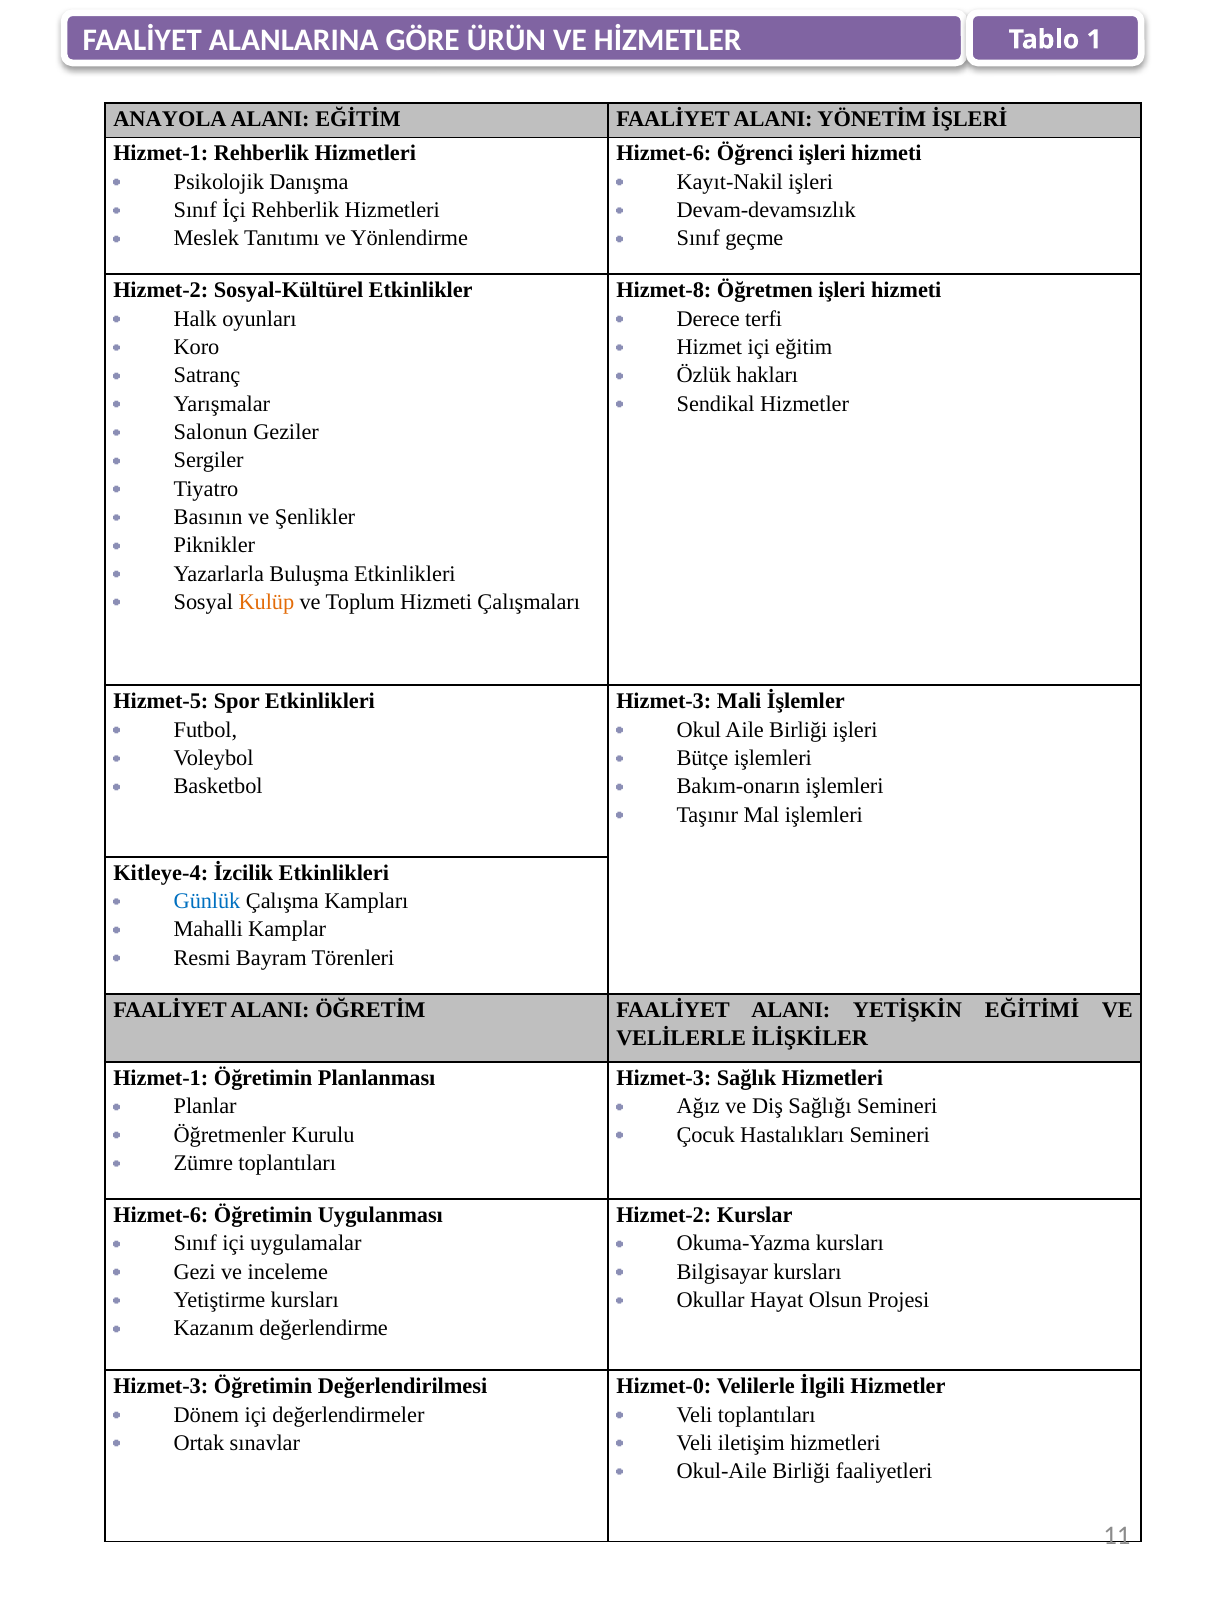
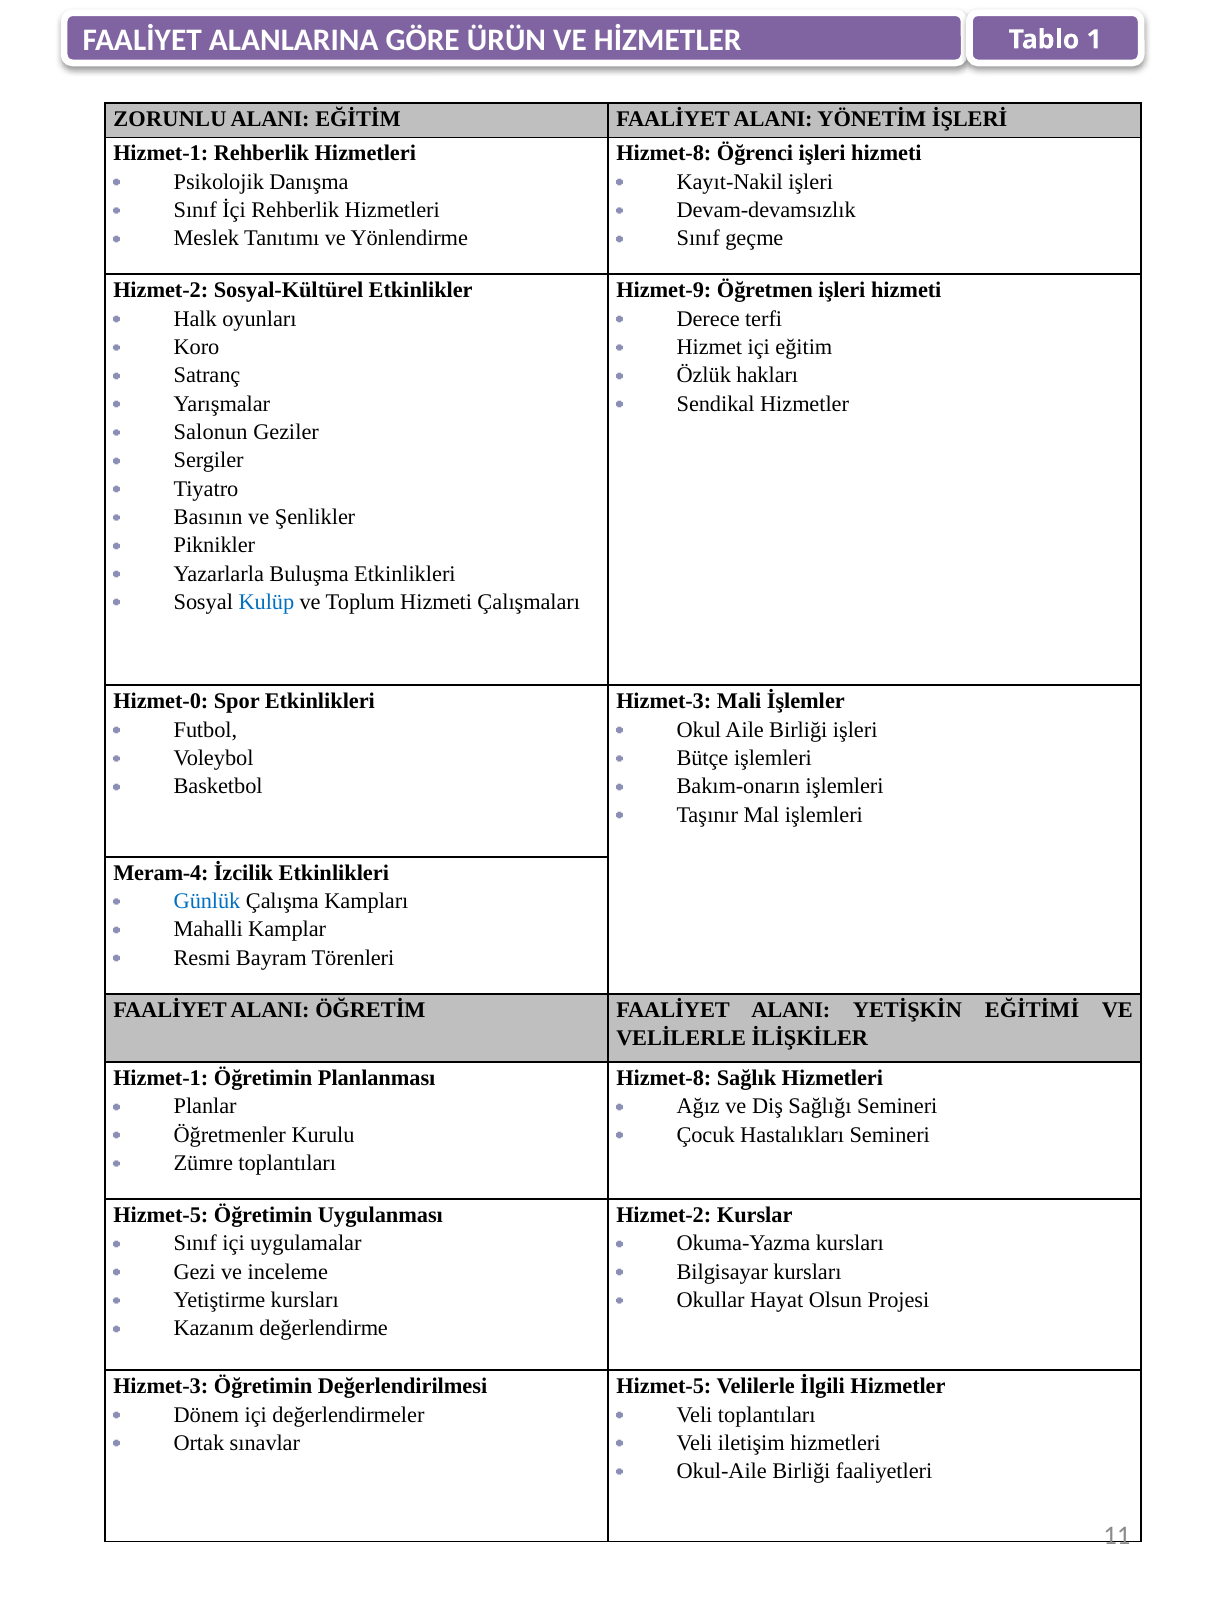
ANAYOLA: ANAYOLA -> ZORUNLU
Hizmet-6 at (664, 154): Hizmet-6 -> Hizmet-8
Hizmet-8: Hizmet-8 -> Hizmet-9
Kulüp colour: orange -> blue
Hizmet-5: Hizmet-5 -> Hizmet-0
Kitleye-4: Kitleye-4 -> Meram-4
Hizmet-3 at (664, 1078): Hizmet-3 -> Hizmet-8
Hizmet-6 at (161, 1215): Hizmet-6 -> Hizmet-5
Hizmet-0 at (664, 1387): Hizmet-0 -> Hizmet-5
